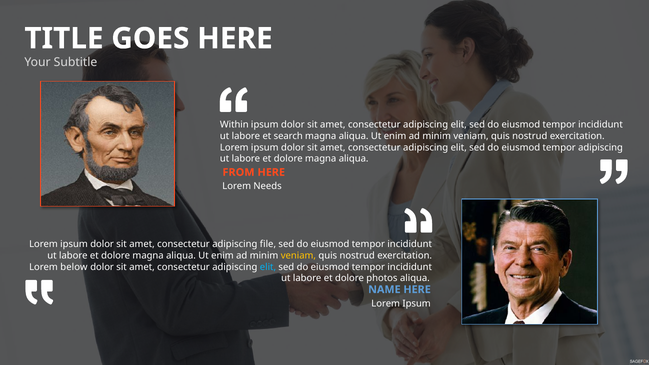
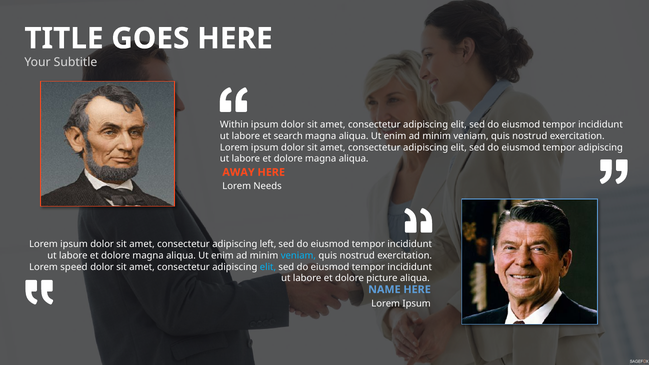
FROM: FROM -> AWAY
file: file -> left
veniam at (298, 256) colour: yellow -> light blue
below: below -> speed
photos: photos -> picture
